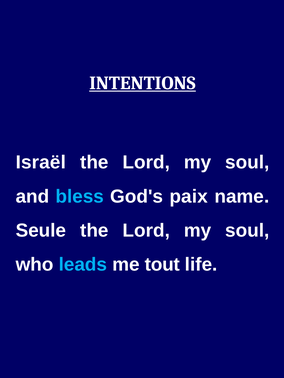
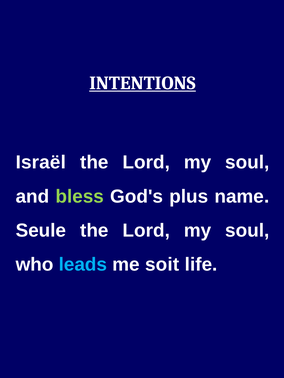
bless colour: light blue -> light green
paix: paix -> plus
tout: tout -> soit
